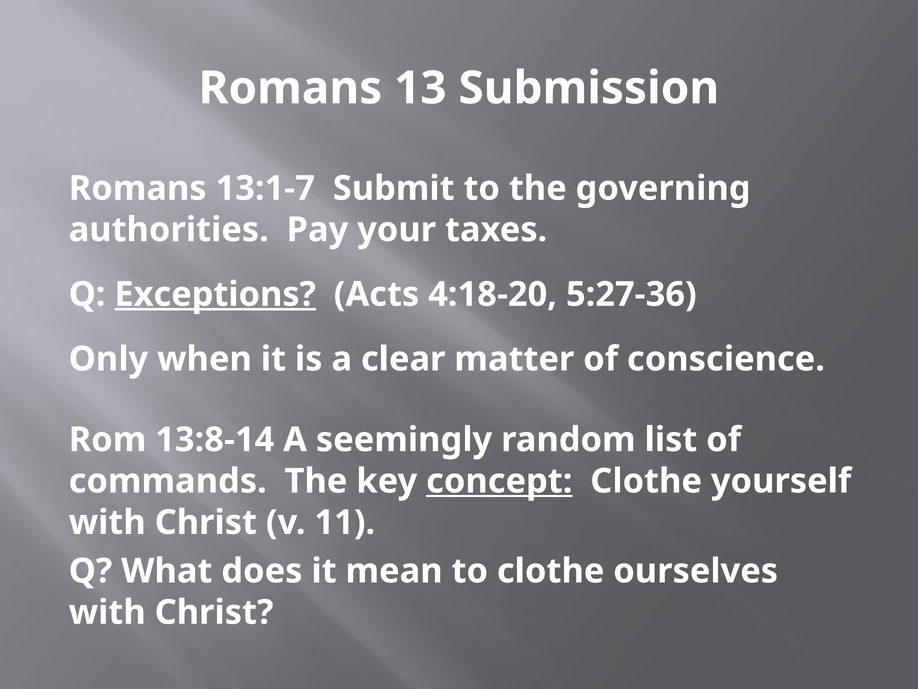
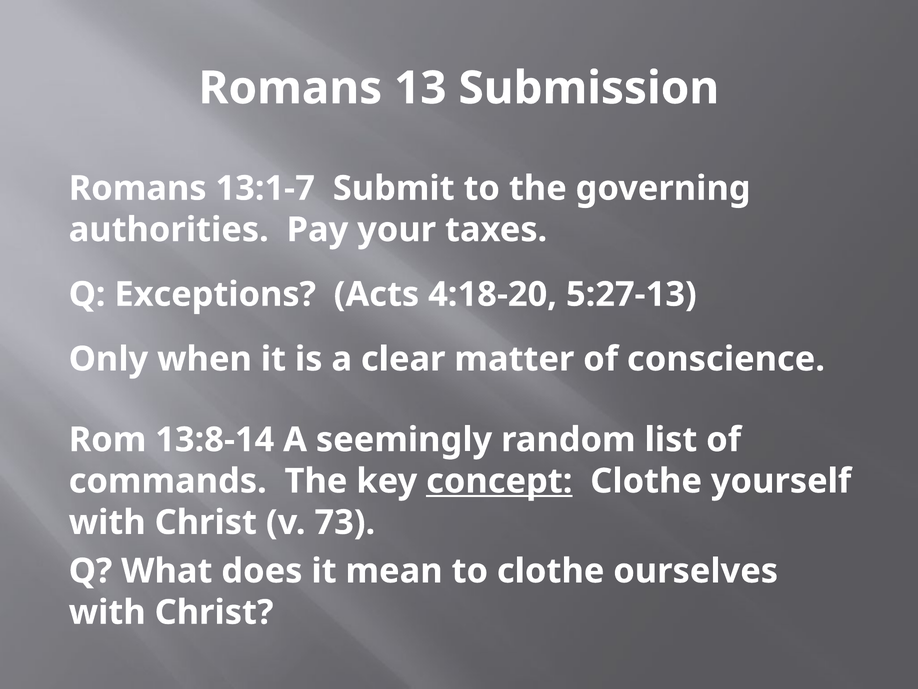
Exceptions underline: present -> none
5:27-36: 5:27-36 -> 5:27-13
11: 11 -> 73
